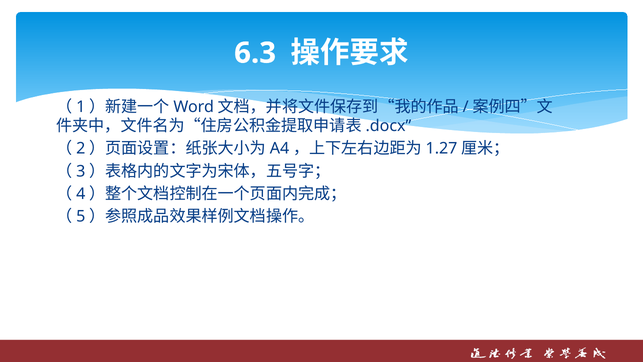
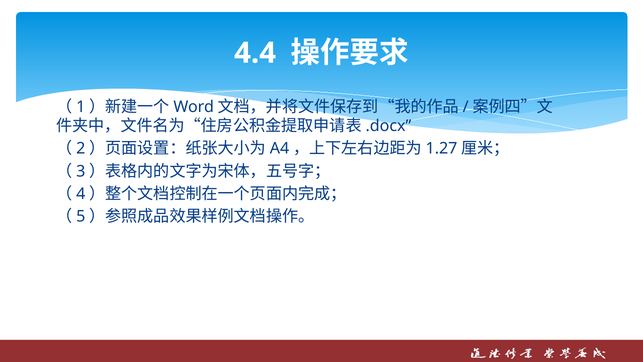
6.3: 6.3 -> 4.4
